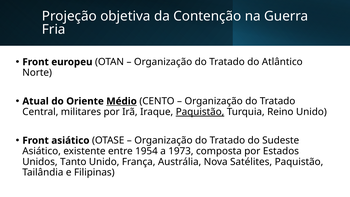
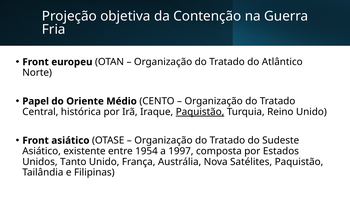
Atual: Atual -> Papel
Médio underline: present -> none
militares: militares -> histórica
1973: 1973 -> 1997
